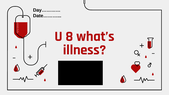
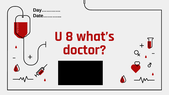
illness: illness -> doctor
